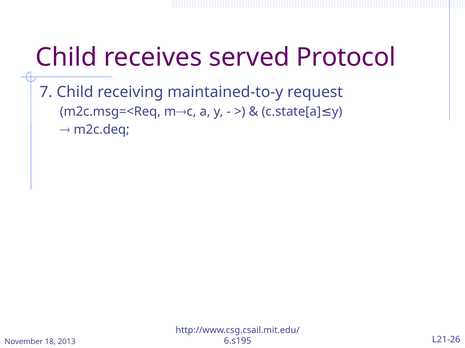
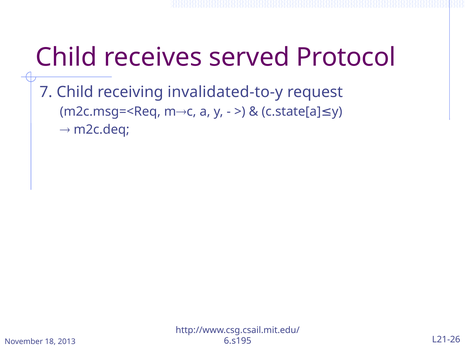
maintained-to-y: maintained-to-y -> invalidated-to-y
